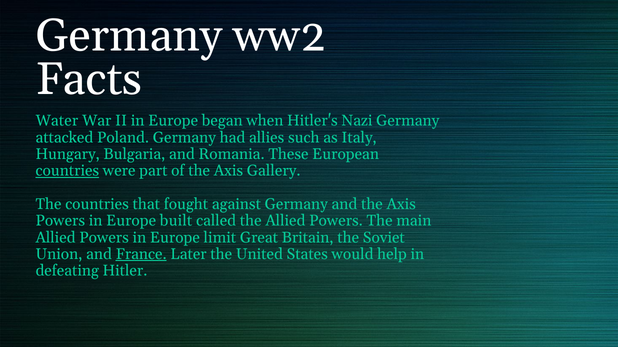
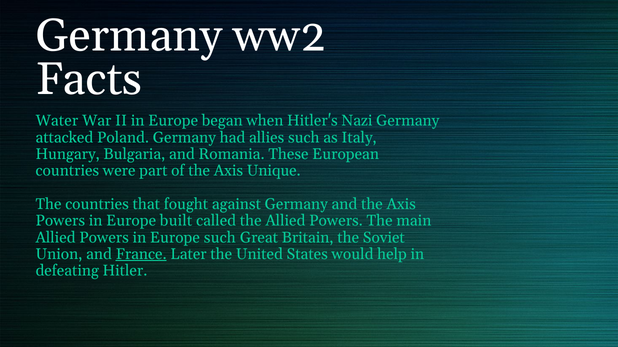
countries at (67, 171) underline: present -> none
Gallery: Gallery -> Unique
Europe limit: limit -> such
